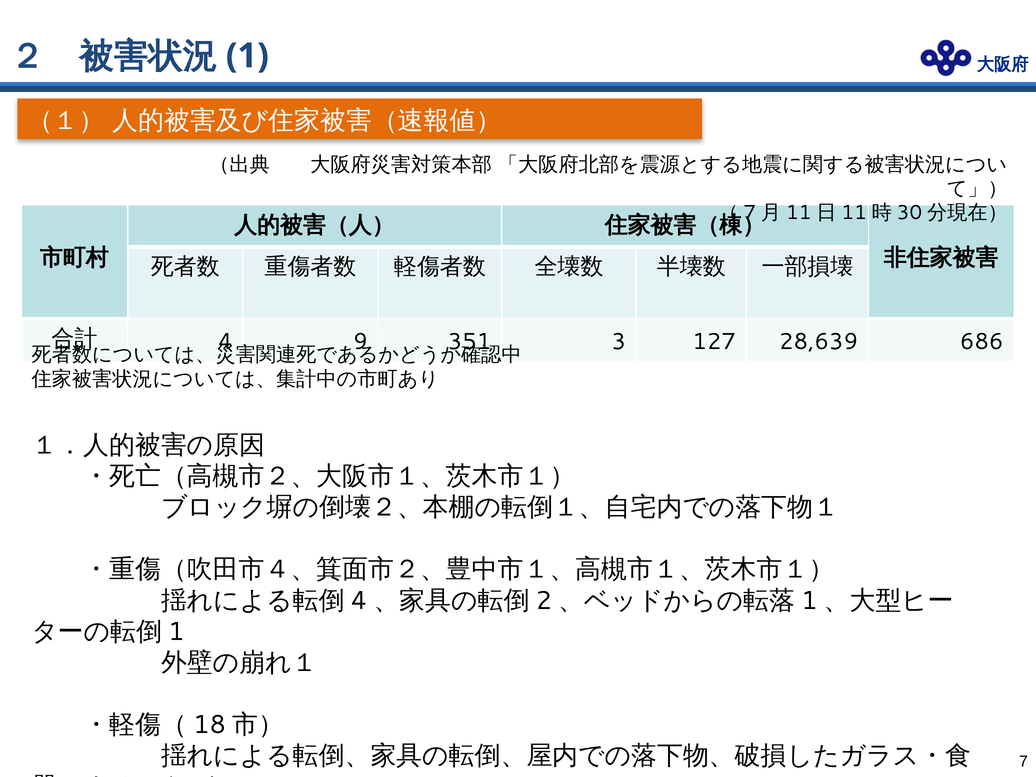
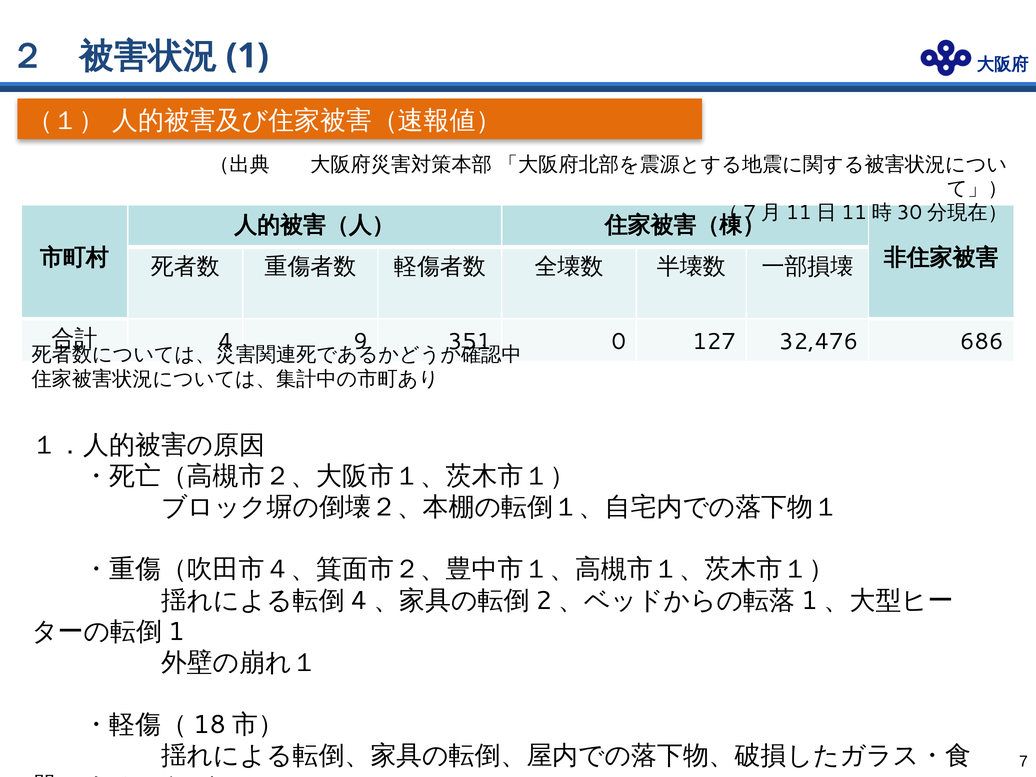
3: 3 -> 0
28,639: 28,639 -> 32,476
